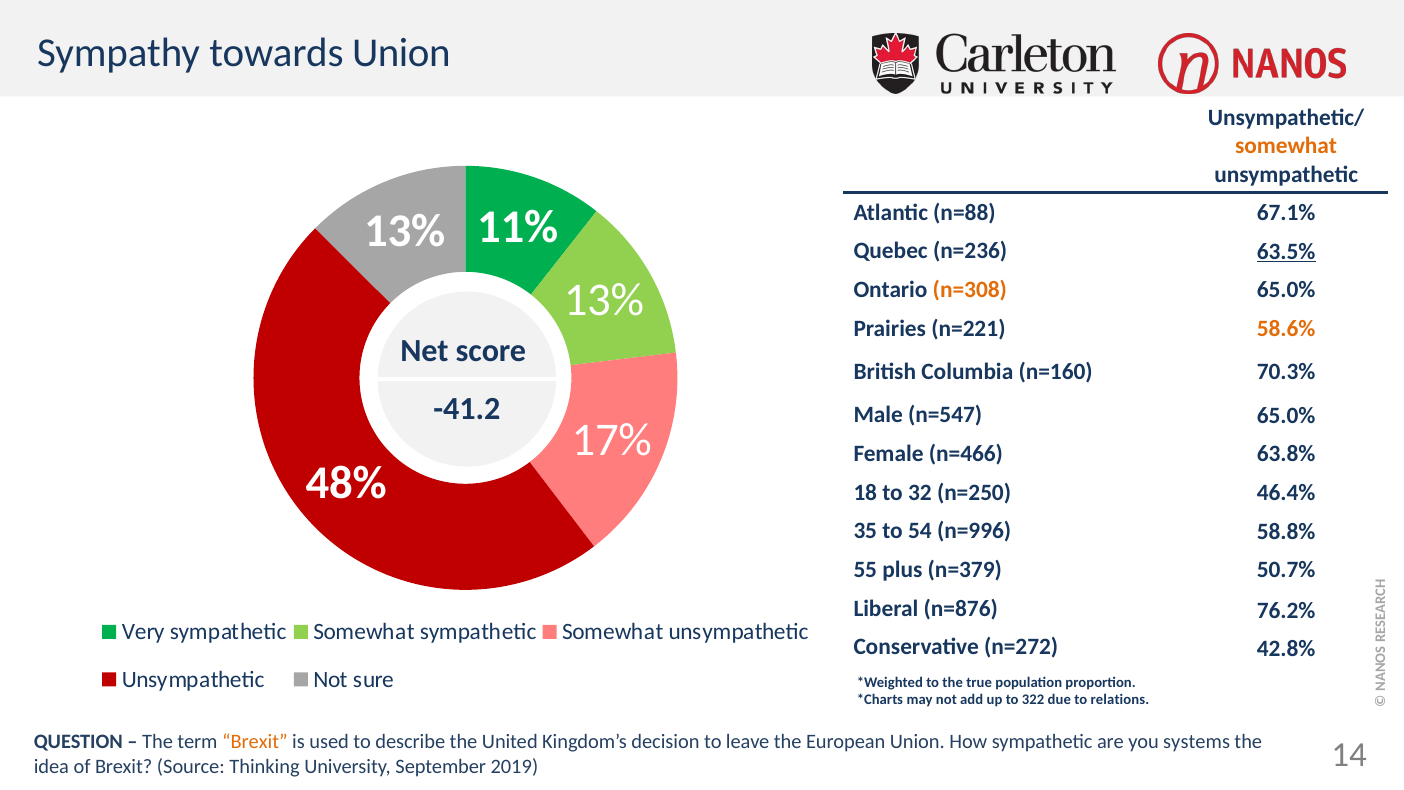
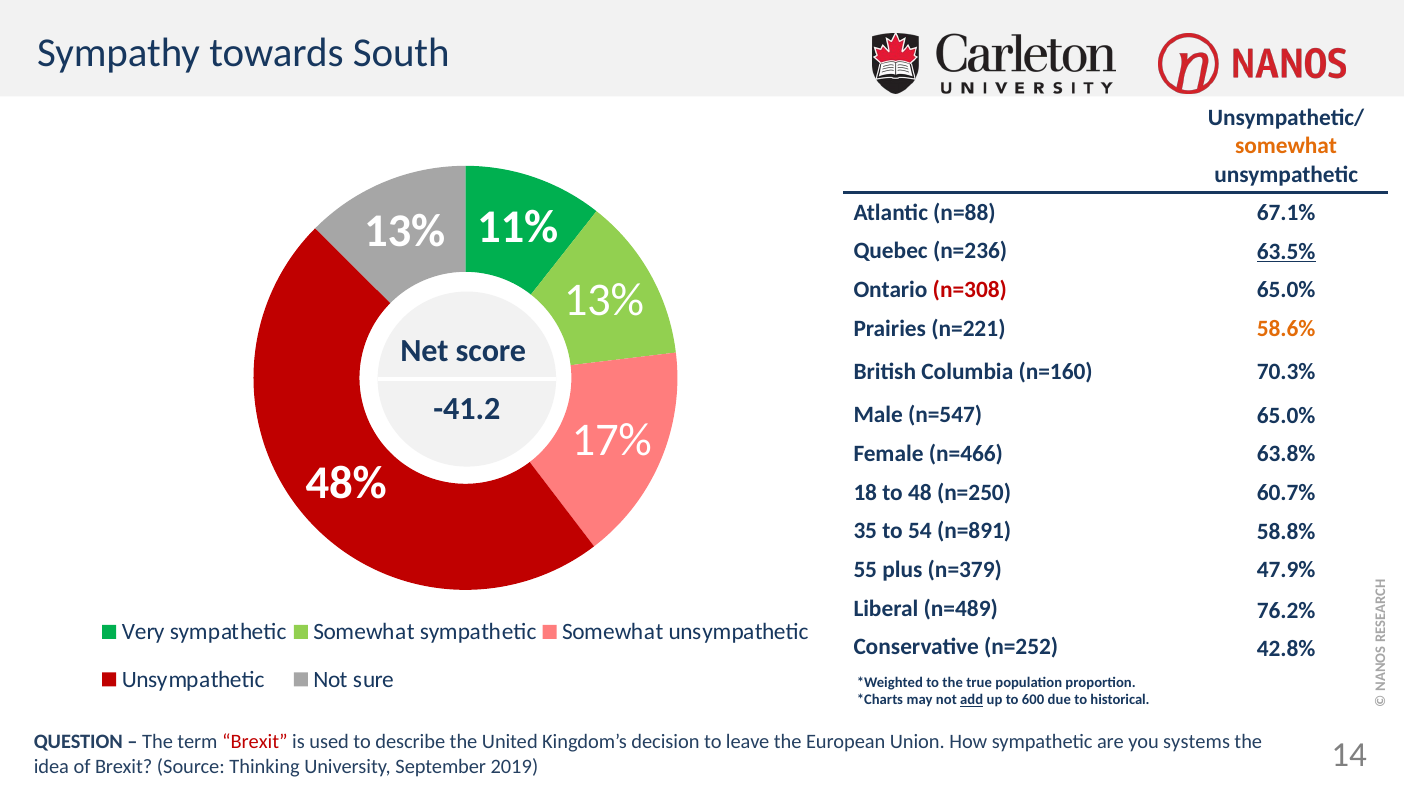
towards Union: Union -> South
n=308 colour: orange -> red
32: 32 -> 48
46.4%: 46.4% -> 60.7%
n=996: n=996 -> n=891
50.7%: 50.7% -> 47.9%
n=876: n=876 -> n=489
n=272: n=272 -> n=252
add underline: none -> present
322: 322 -> 600
relations: relations -> historical
Brexit at (255, 742) colour: orange -> red
